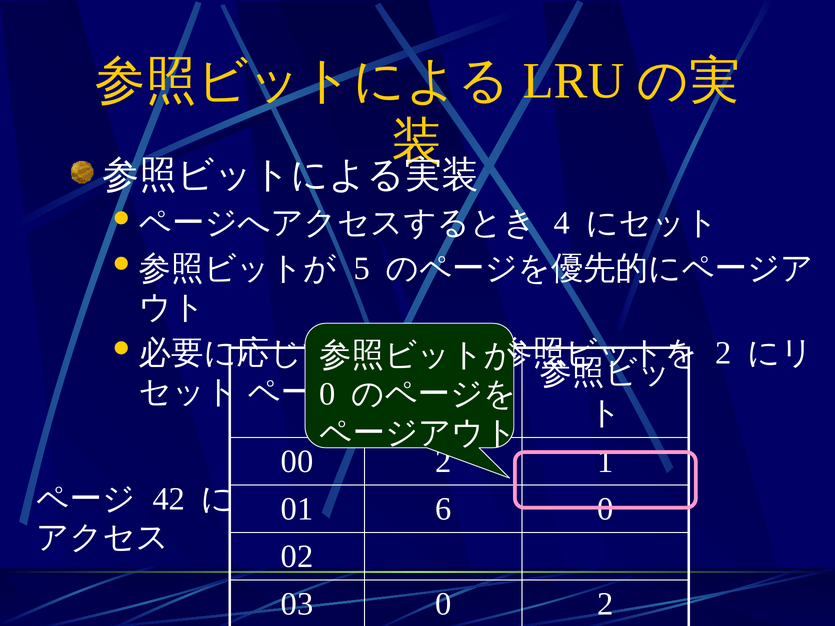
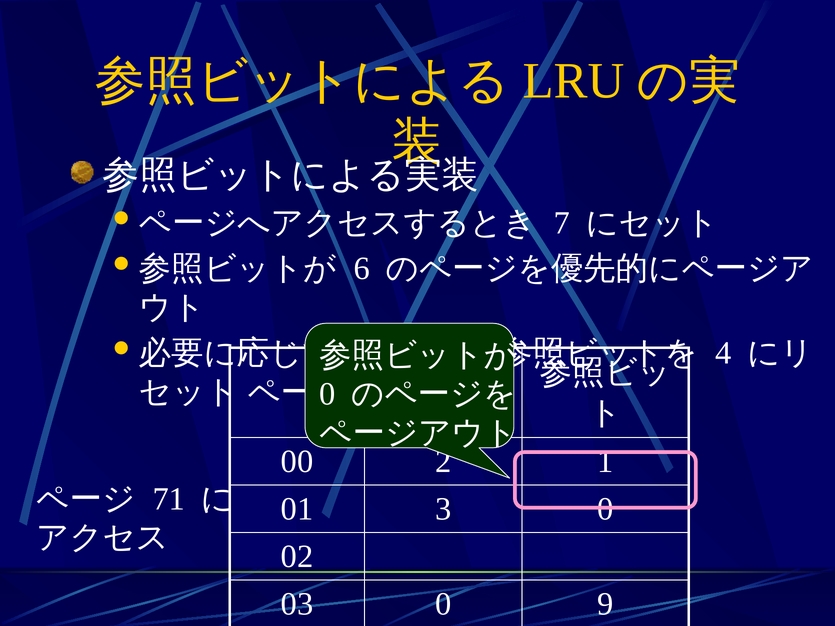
4: 4 -> 7
5: 5 -> 6
2 at (723, 353): 2 -> 4
42: 42 -> 71
6: 6 -> 3
0 2: 2 -> 9
